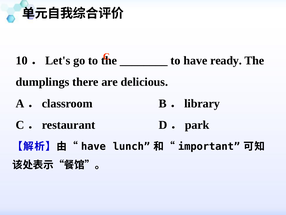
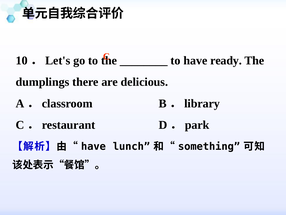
important: important -> something
